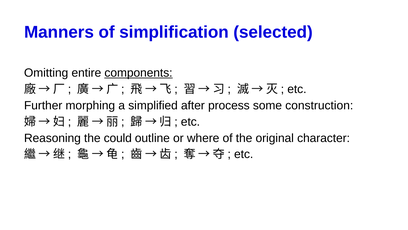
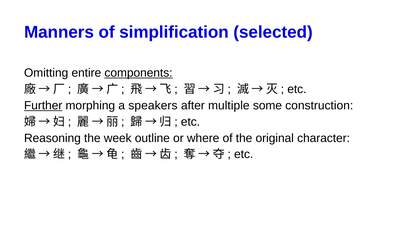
Further underline: none -> present
simplified: simplified -> speakers
process: process -> multiple
could: could -> week
